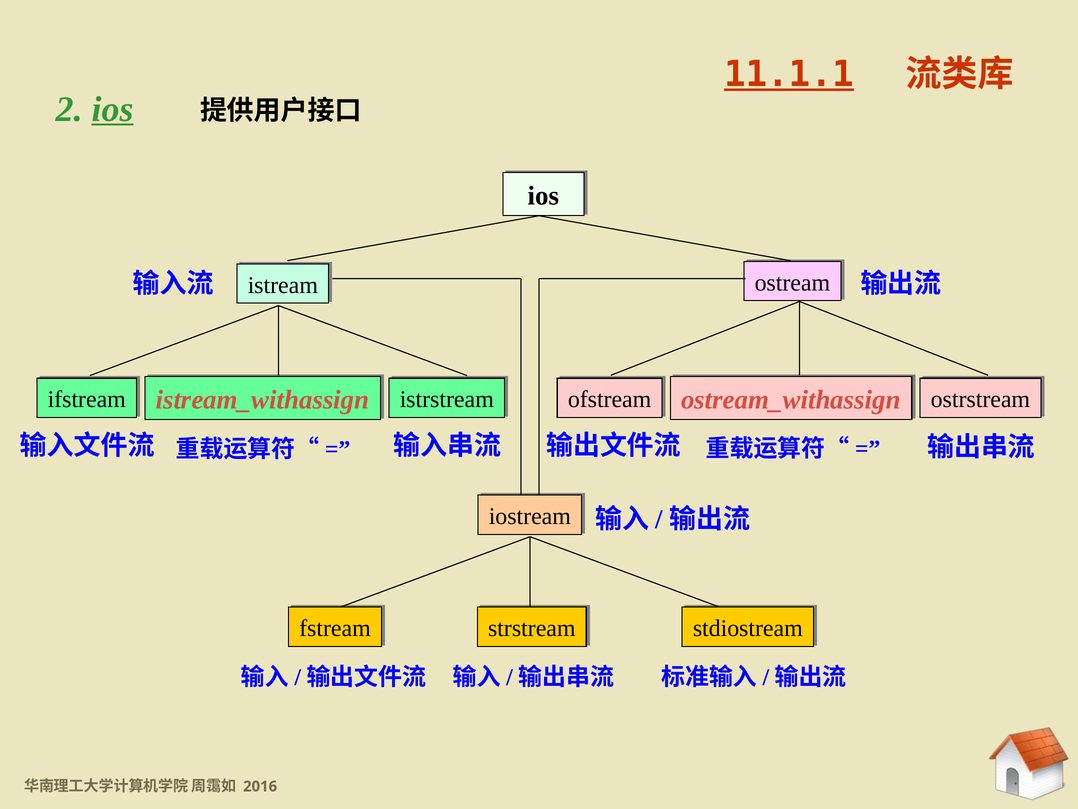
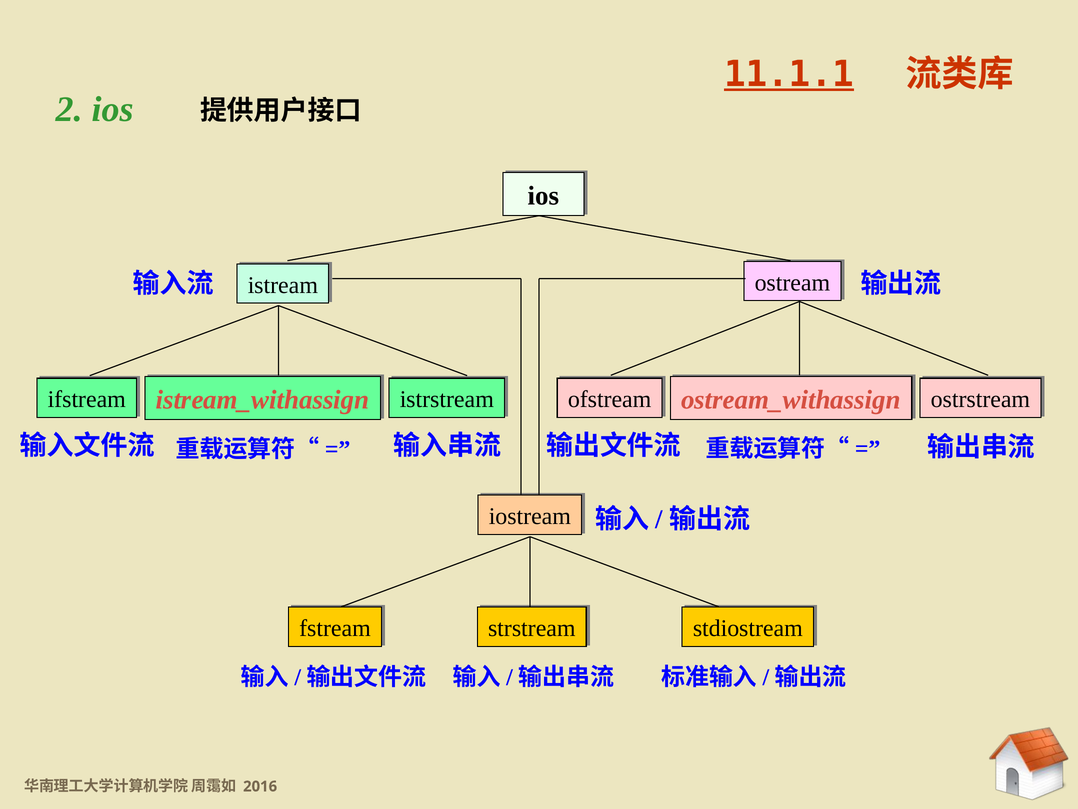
ios at (113, 109) underline: present -> none
